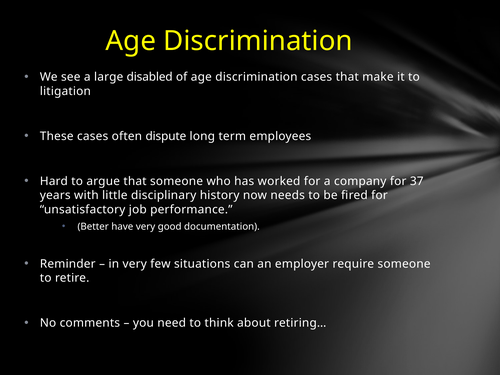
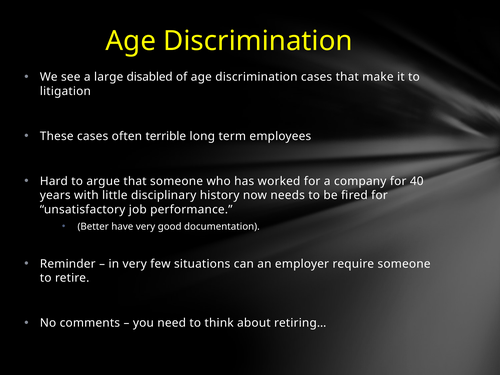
dispute: dispute -> terrible
37: 37 -> 40
